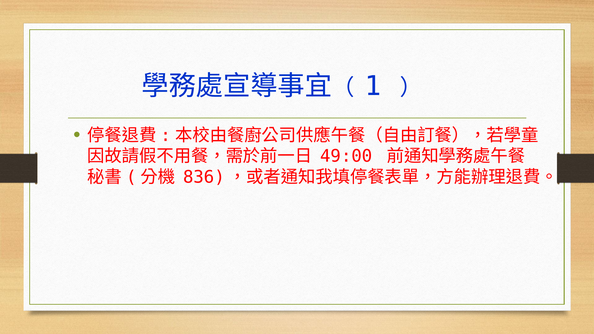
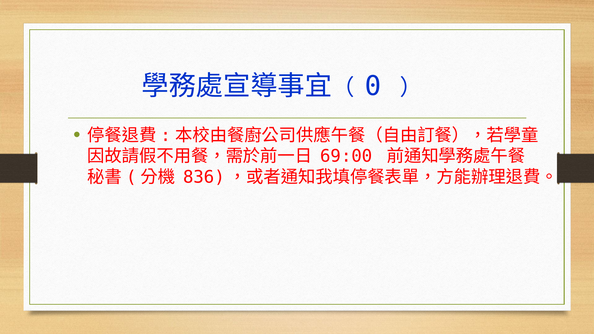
1: 1 -> 0
49:00: 49:00 -> 69:00
